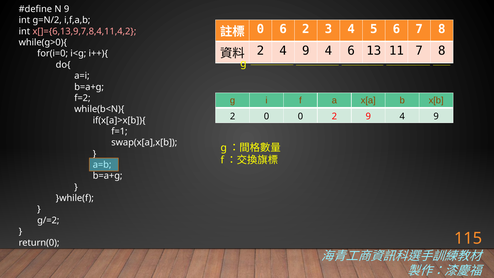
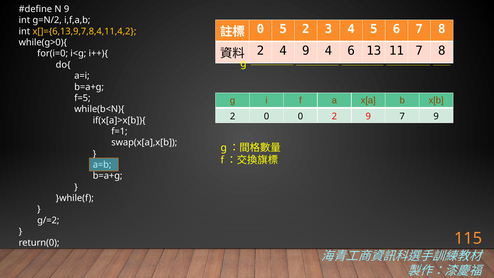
0 6: 6 -> 5
x[]={6,13,9,7,8,4,11,4,2 colour: pink -> yellow
f=2: f=2 -> f=5
2 9 4: 4 -> 7
